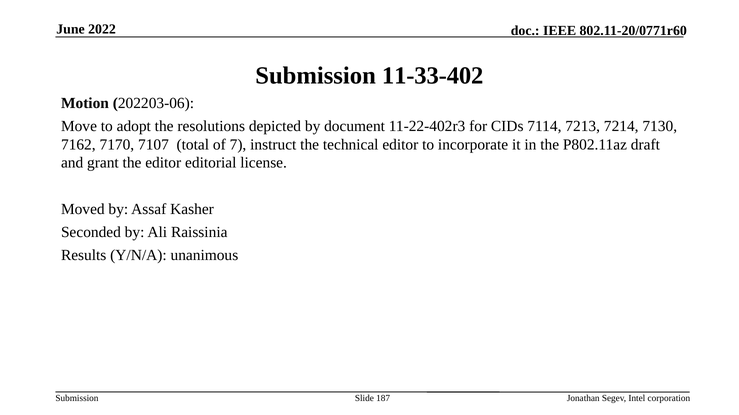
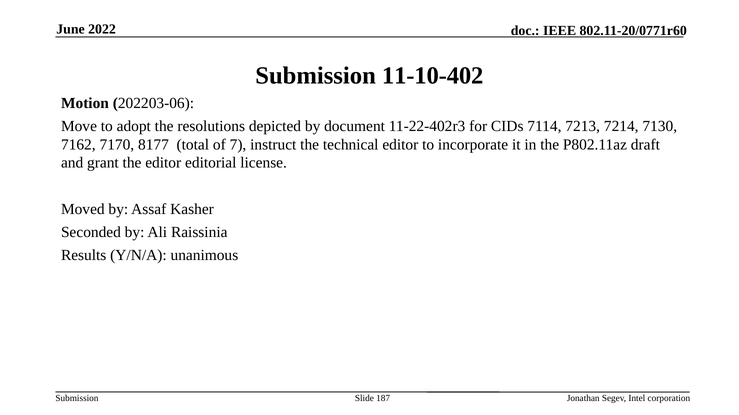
11-33-402: 11-33-402 -> 11-10-402
7107: 7107 -> 8177
